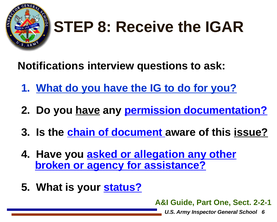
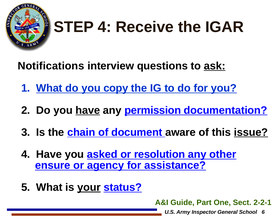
STEP 8: 8 -> 4
ask underline: none -> present
What do you have: have -> copy
allegation: allegation -> resolution
broken: broken -> ensure
your underline: none -> present
